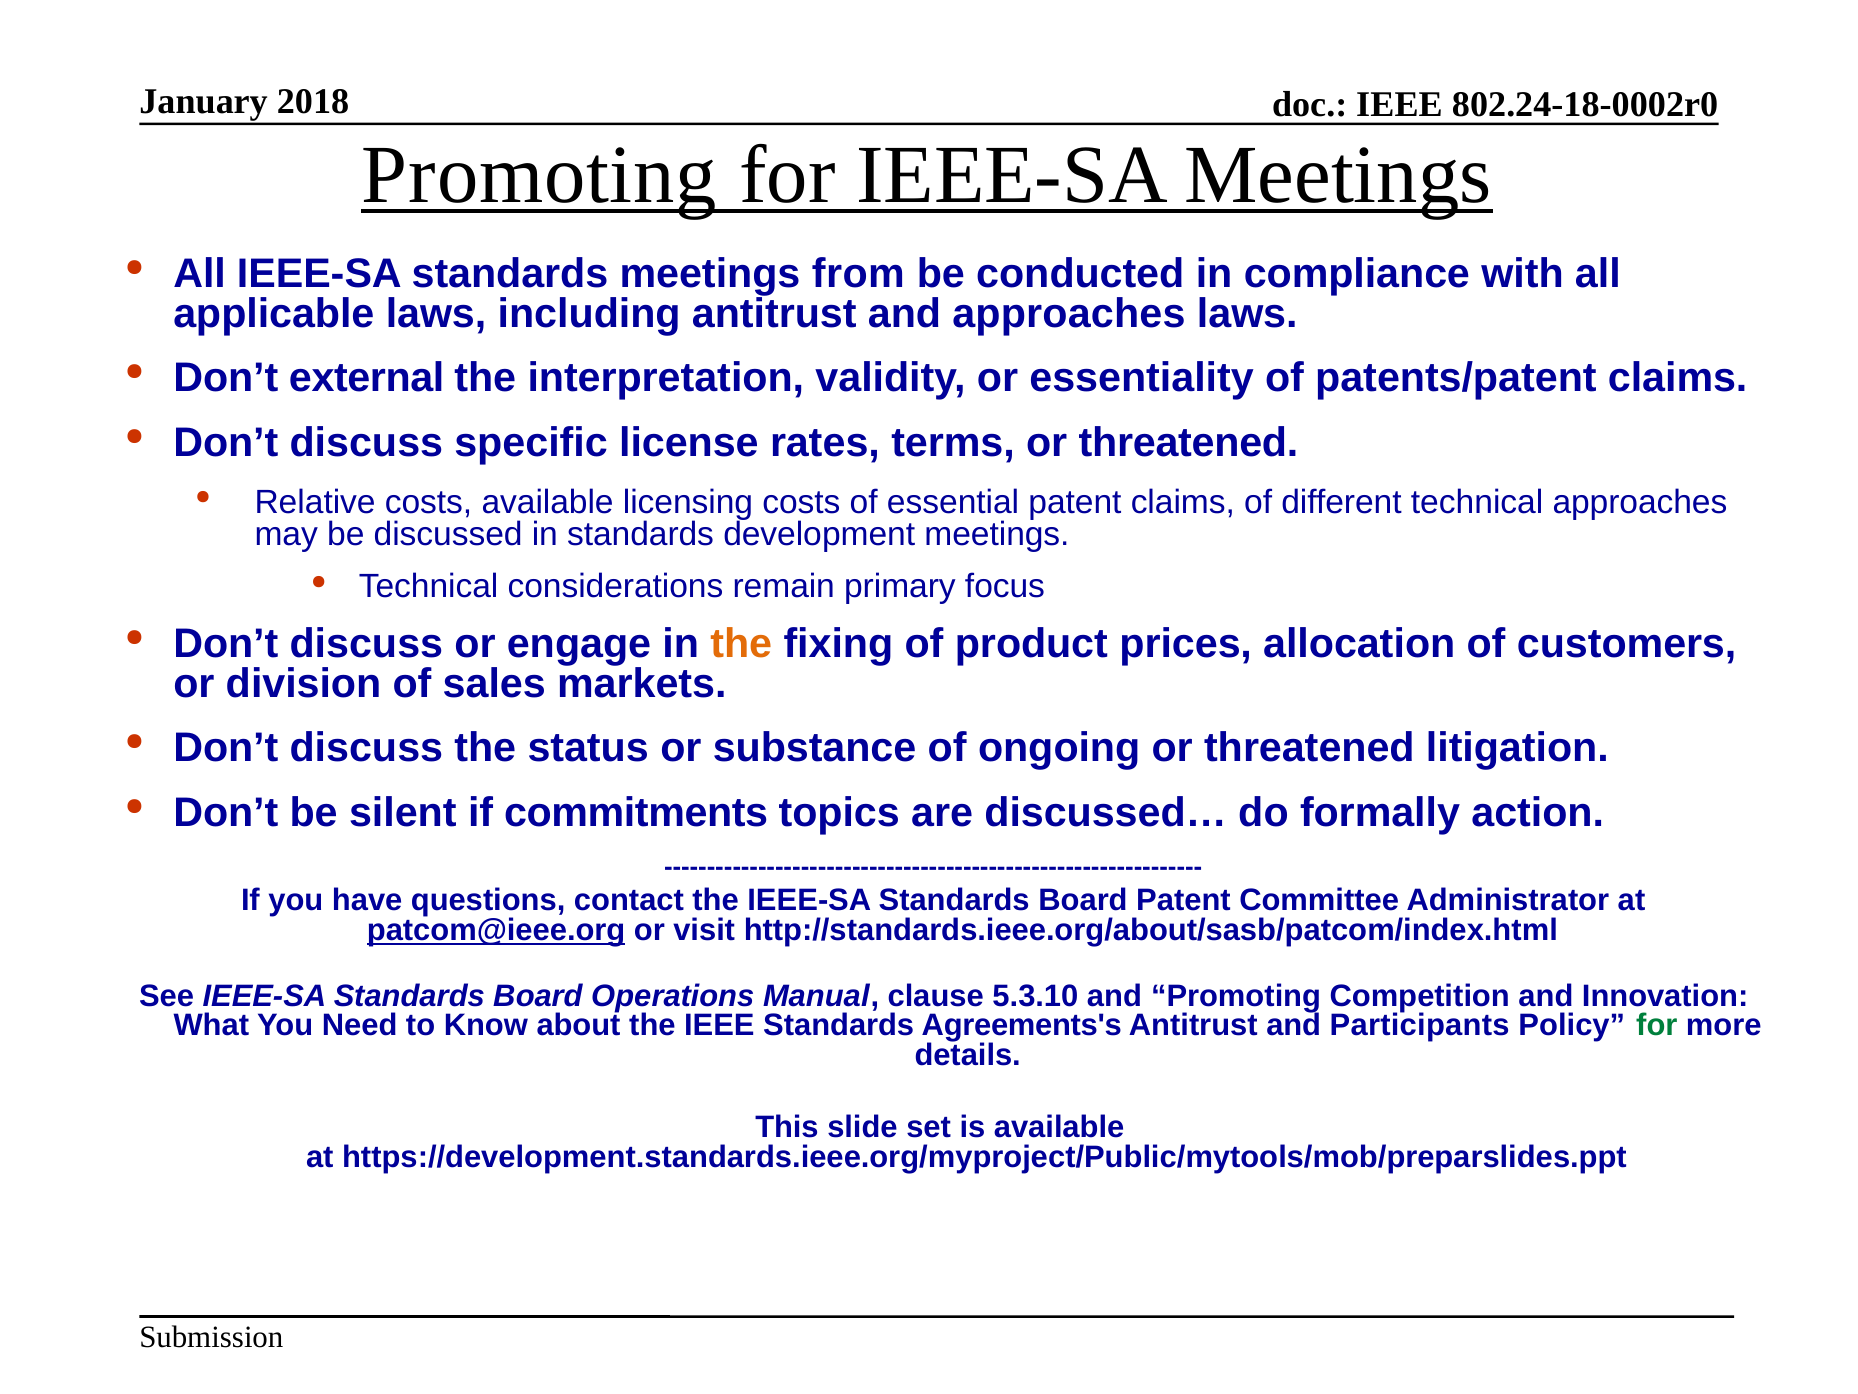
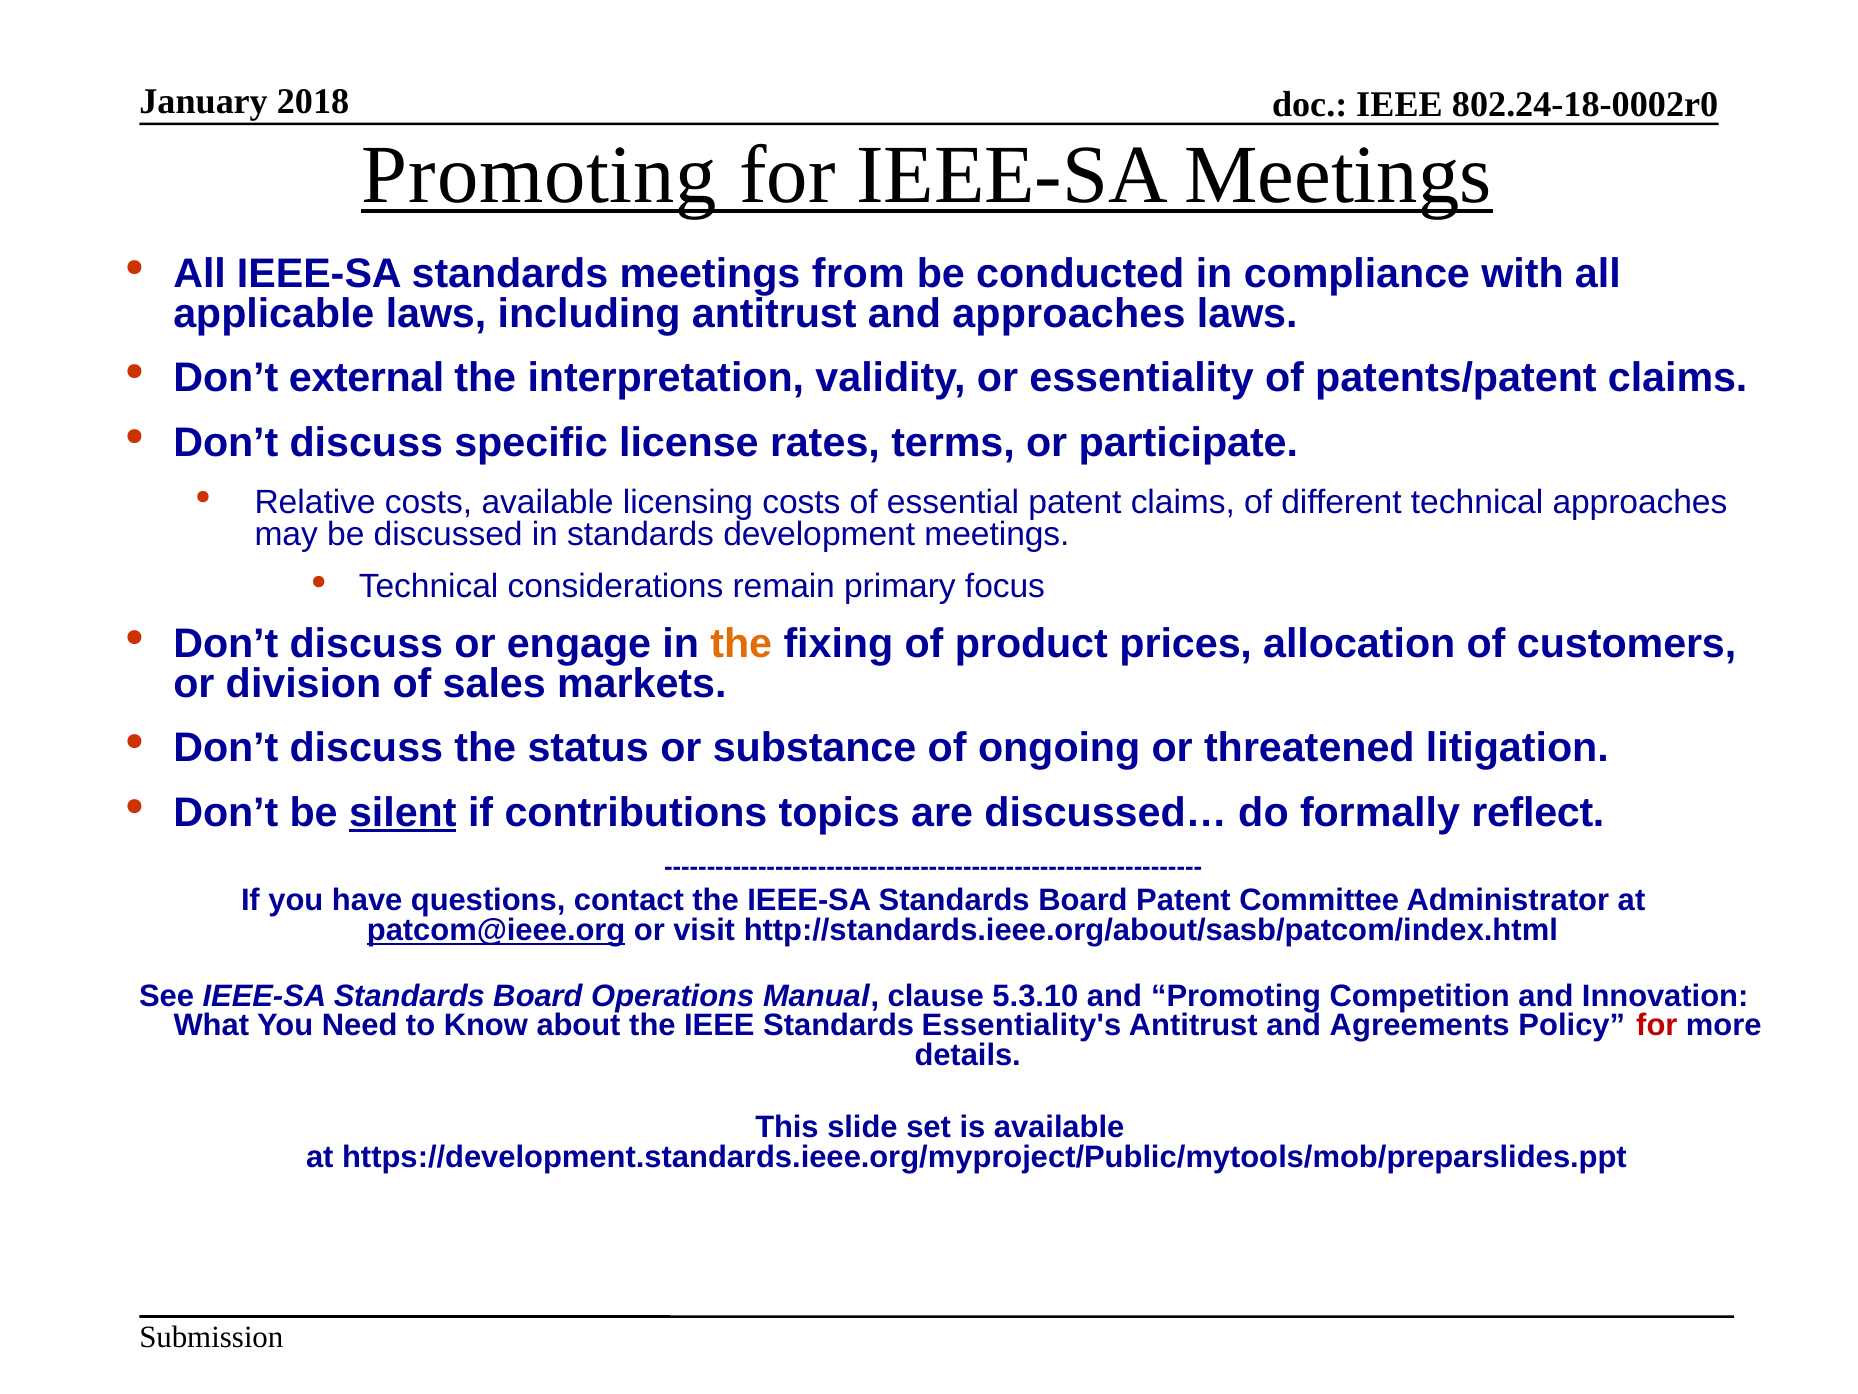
terms or threatened: threatened -> participate
silent underline: none -> present
commitments: commitments -> contributions
action: action -> reflect
Agreements's: Agreements's -> Essentiality's
Participants: Participants -> Agreements
for at (1657, 1025) colour: green -> red
